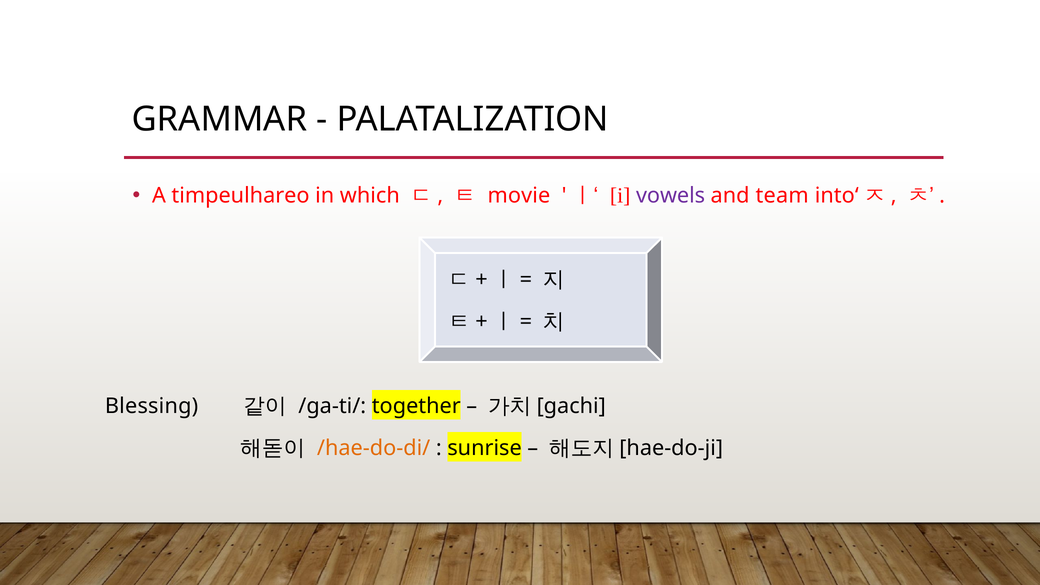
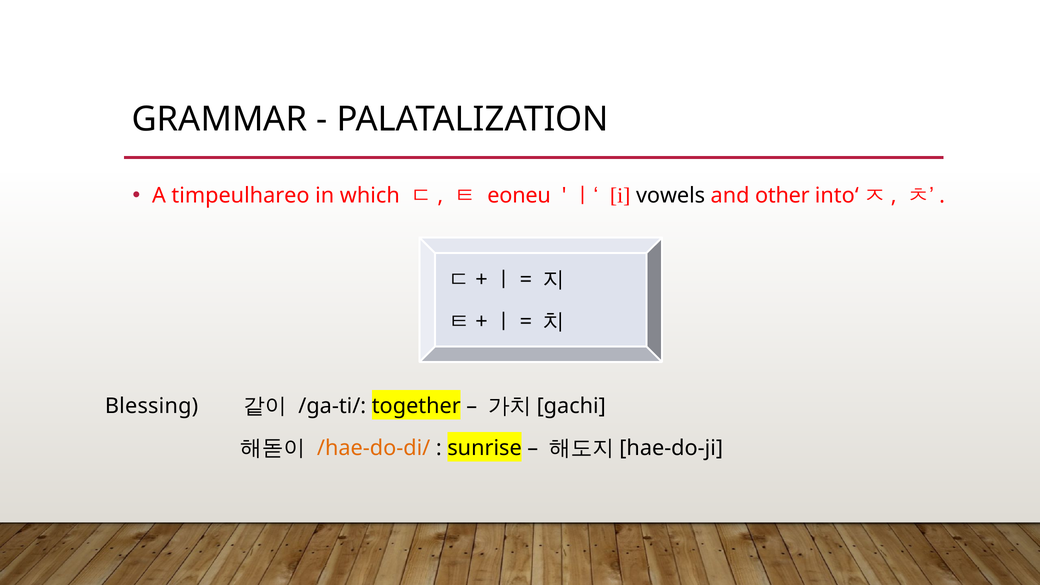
movie: movie -> eoneu
vowels colour: purple -> black
team: team -> other
